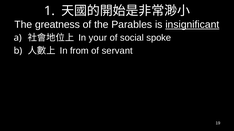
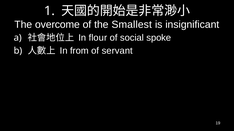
greatness: greatness -> overcome
Parables: Parables -> Smallest
insignificant underline: present -> none
your: your -> flour
